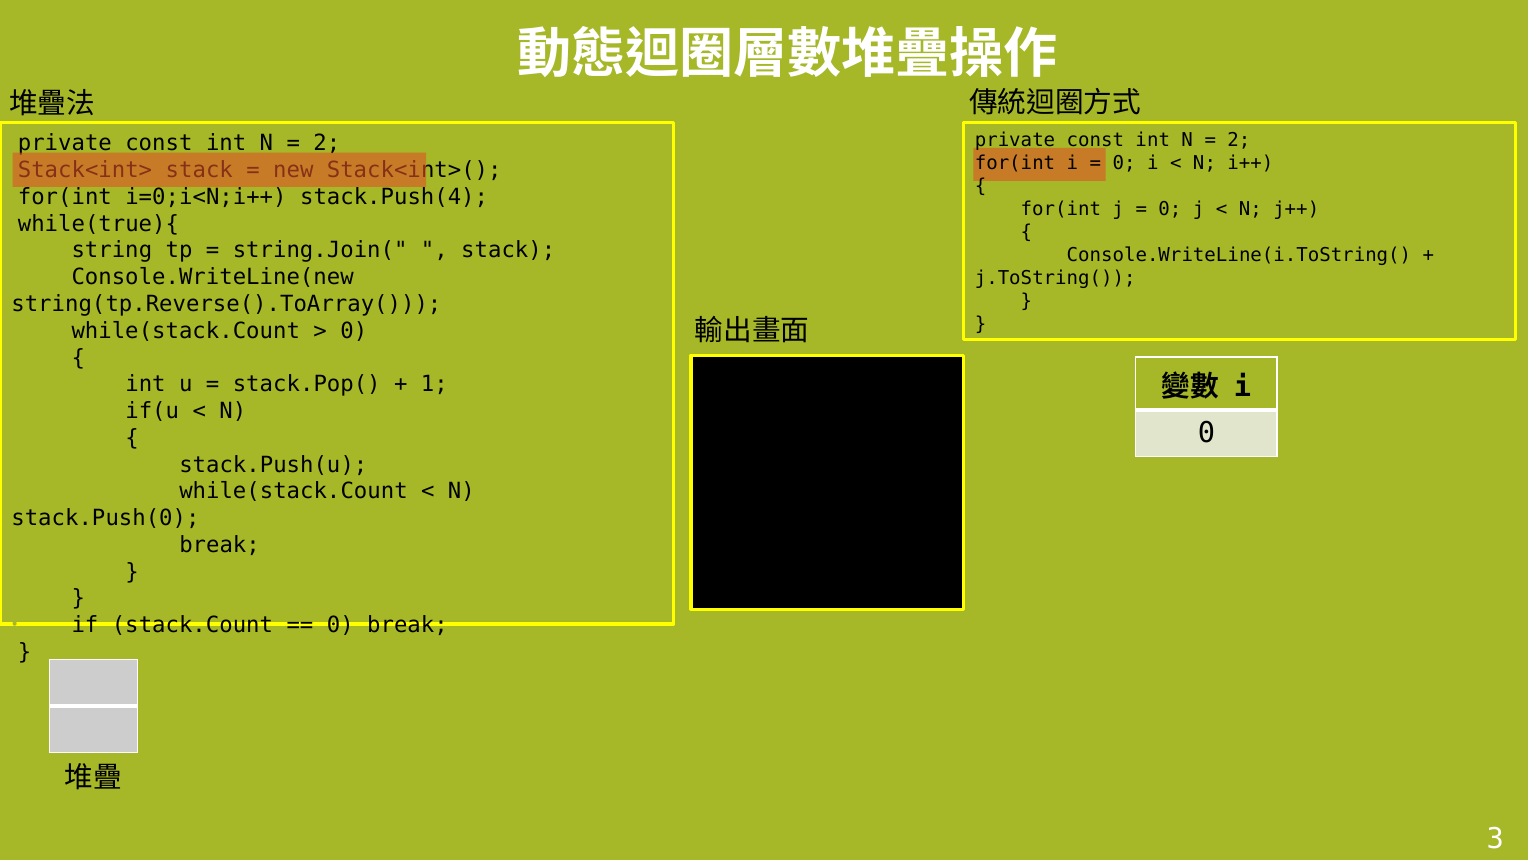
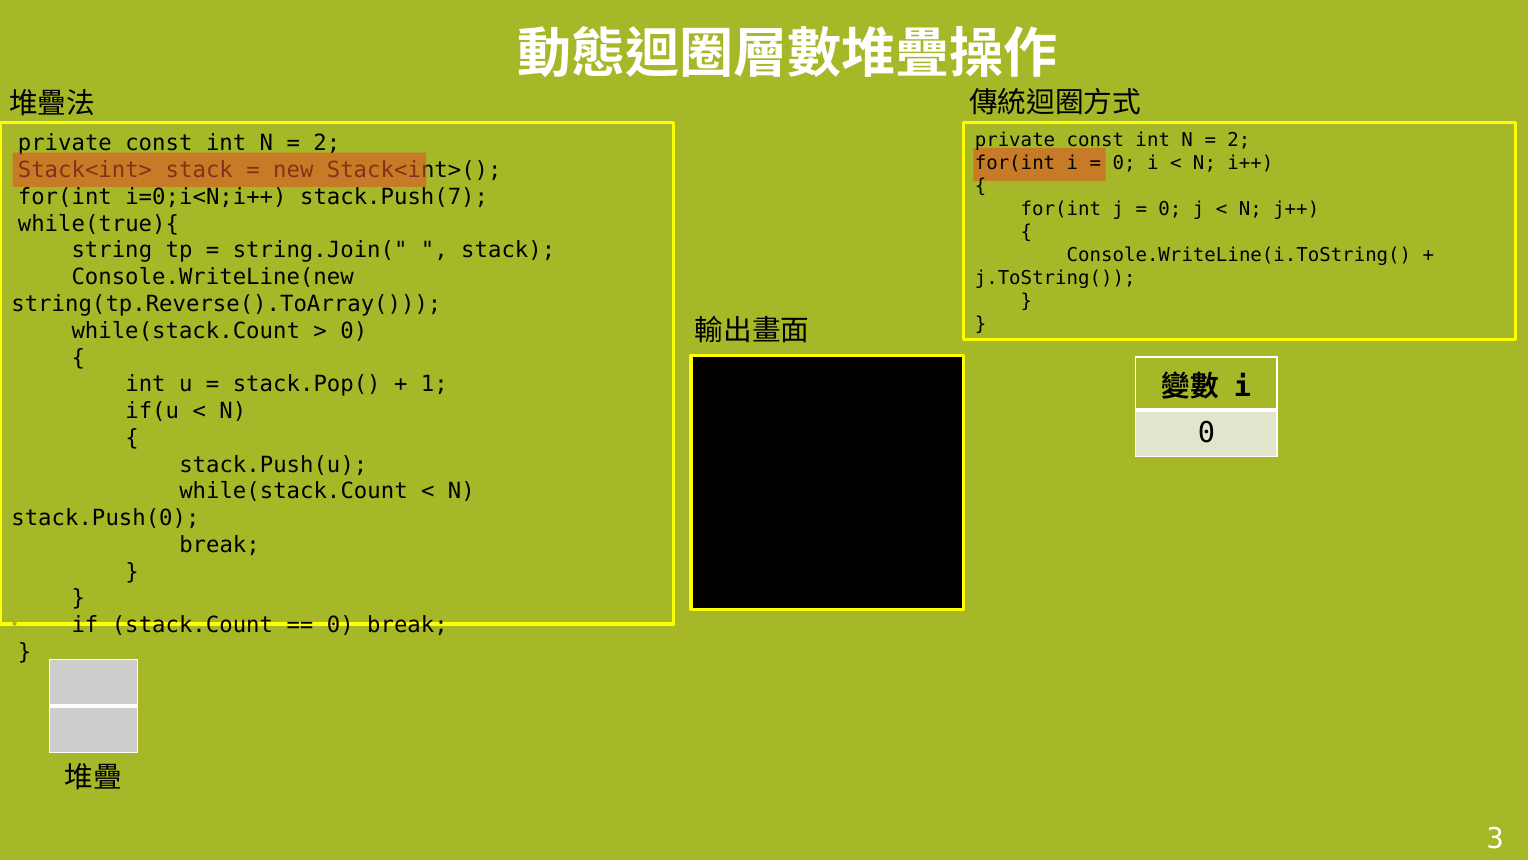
stack.Push(4: stack.Push(4 -> stack.Push(7
